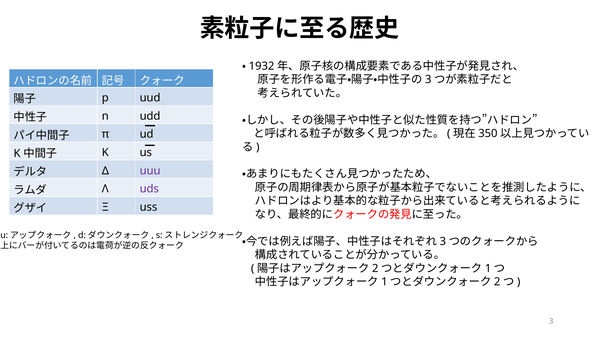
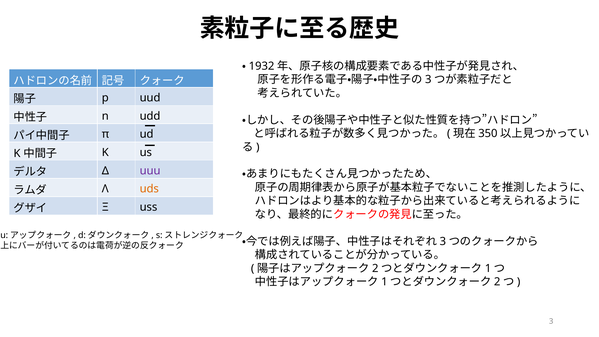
uds colour: purple -> orange
